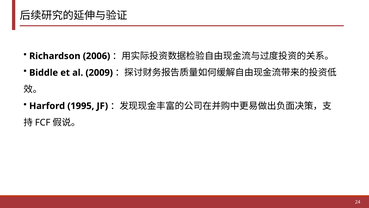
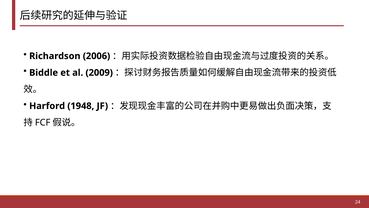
1995: 1995 -> 1948
